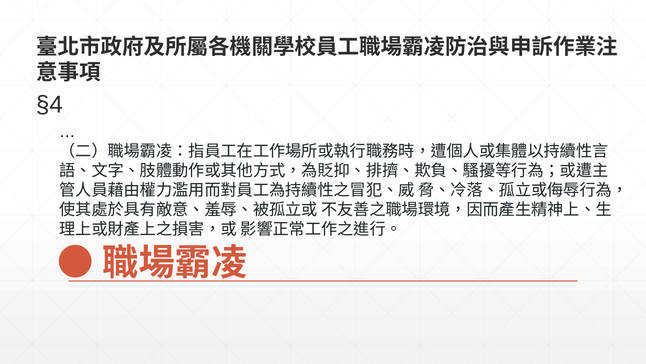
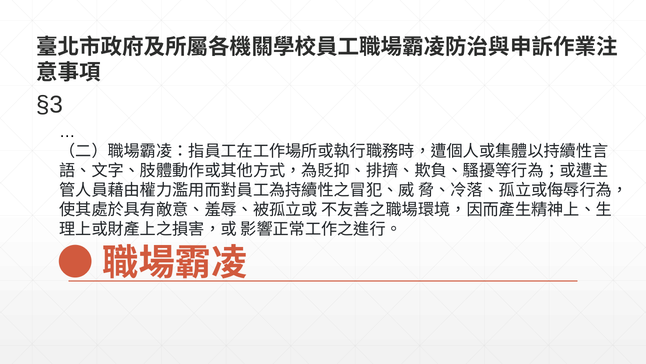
§4: §4 -> §3
